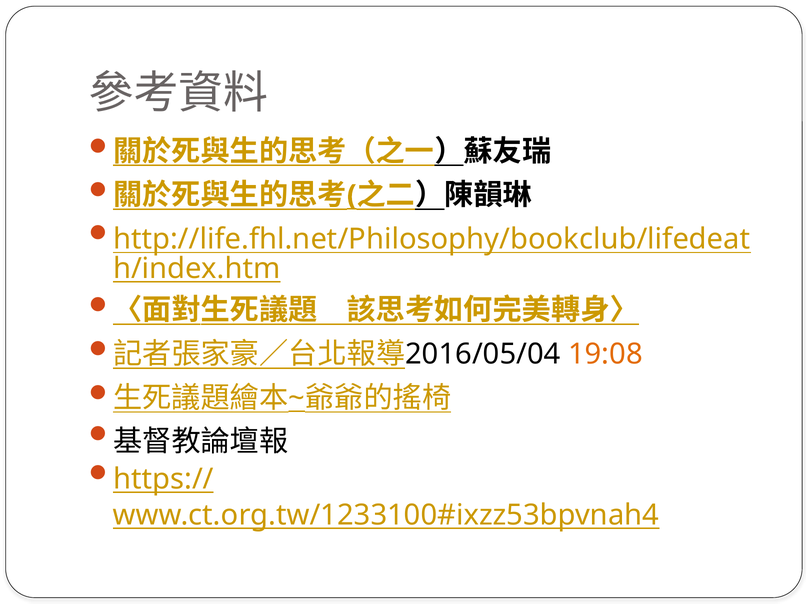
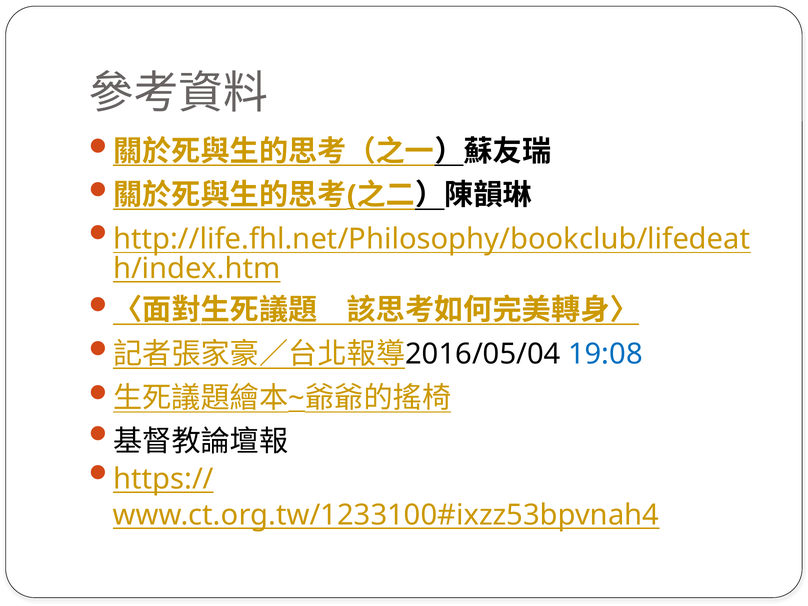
19:08 colour: orange -> blue
